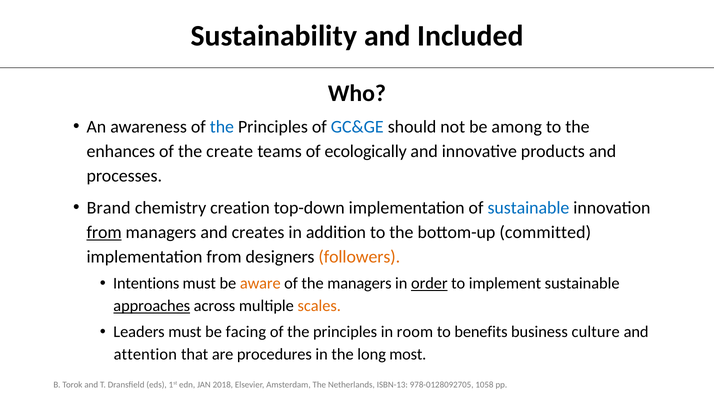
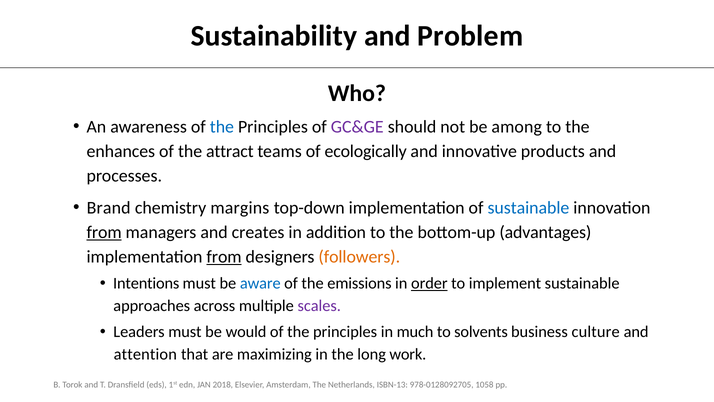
Included: Included -> Problem
GC&GE colour: blue -> purple
create: create -> attract
creation: creation -> margins
committed: committed -> advantages
from at (224, 256) underline: none -> present
aware colour: orange -> blue
the managers: managers -> emissions
approaches underline: present -> none
scales colour: orange -> purple
facing: facing -> would
room: room -> much
benefits: benefits -> solvents
procedures: procedures -> maximizing
most: most -> work
